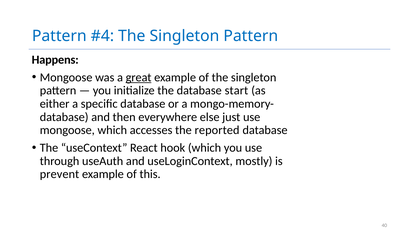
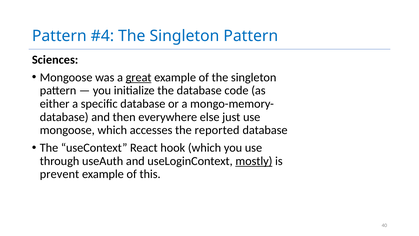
Happens: Happens -> Sciences
start: start -> code
mostly underline: none -> present
